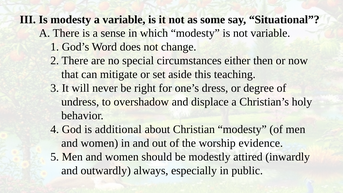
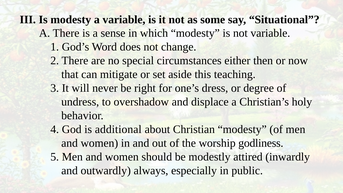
evidence: evidence -> godliness
